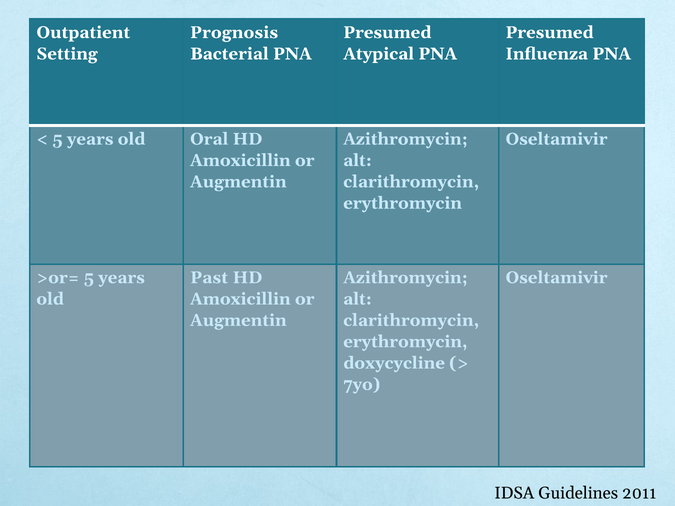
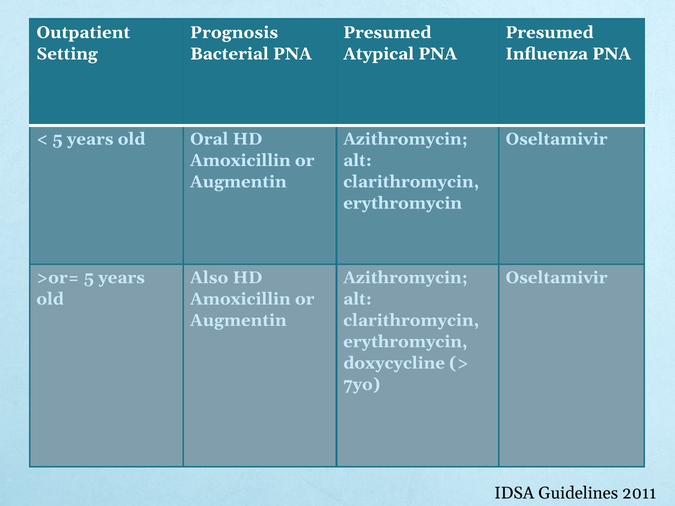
Past: Past -> Also
